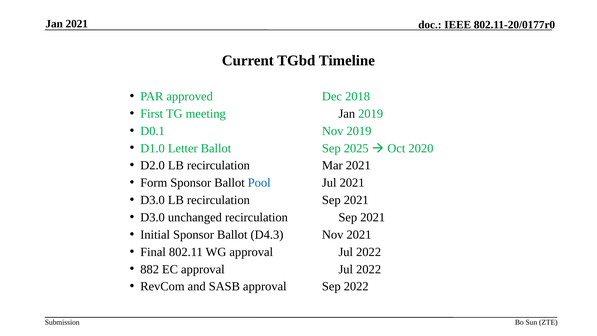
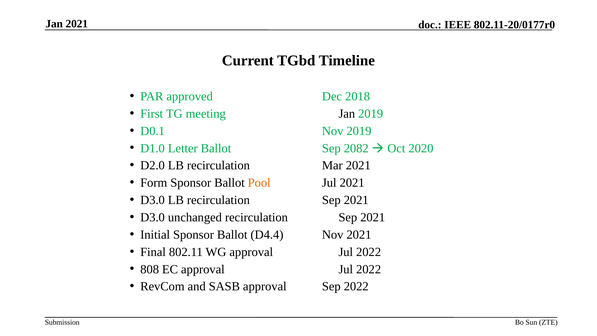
2025: 2025 -> 2082
Pool colour: blue -> orange
D4.3: D4.3 -> D4.4
882: 882 -> 808
